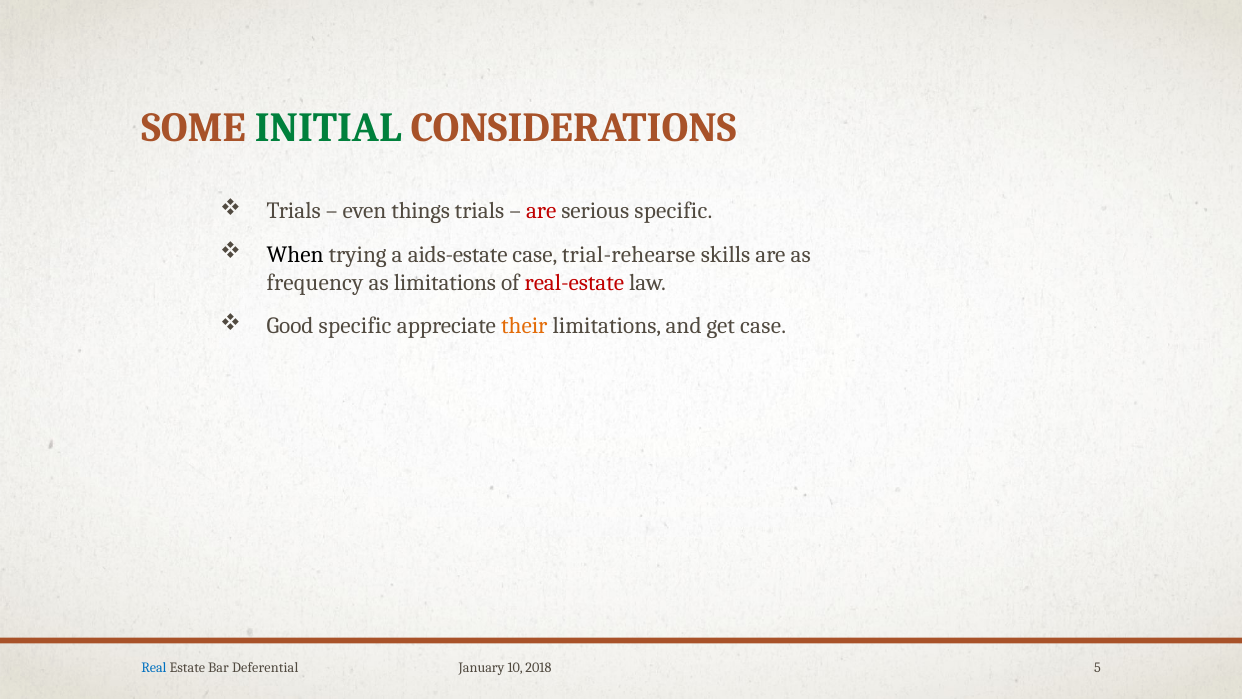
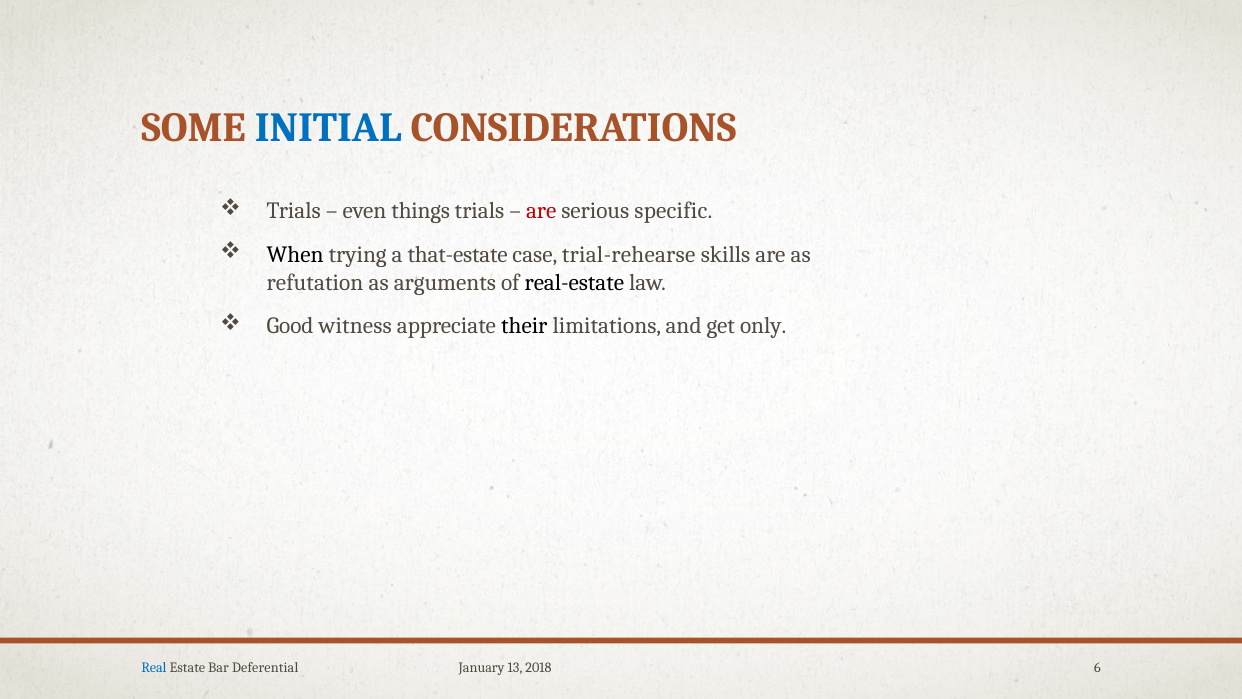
INITIAL colour: green -> blue
aids-estate: aids-estate -> that-estate
frequency: frequency -> refutation
as limitations: limitations -> arguments
real-estate colour: red -> black
Good specific: specific -> witness
their colour: orange -> black
get case: case -> only
10: 10 -> 13
5: 5 -> 6
